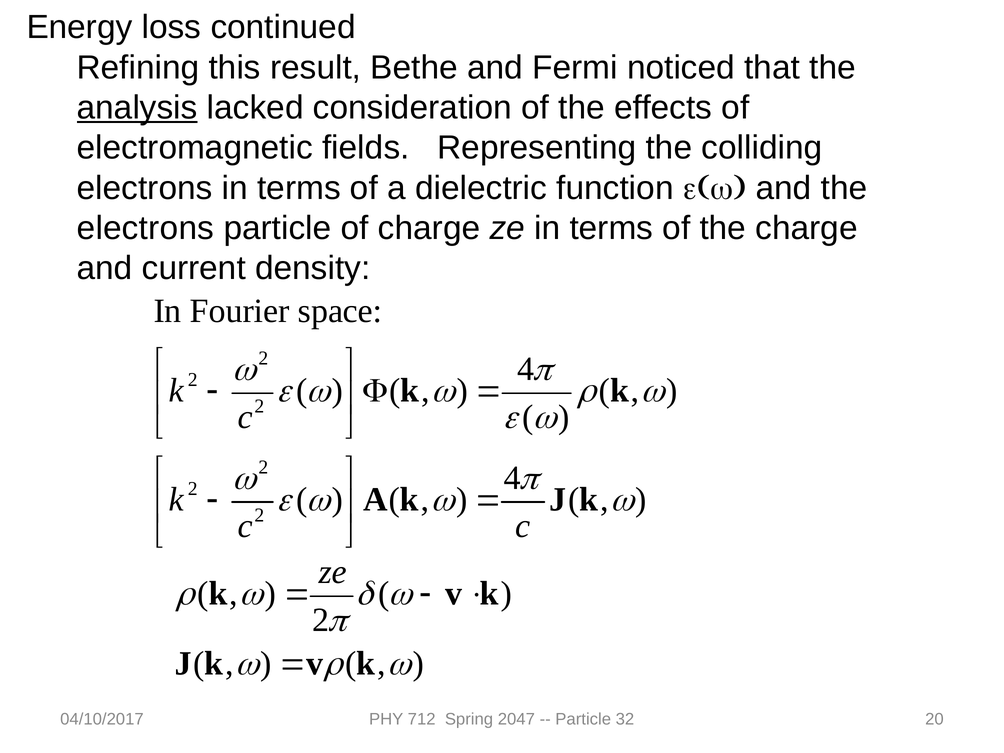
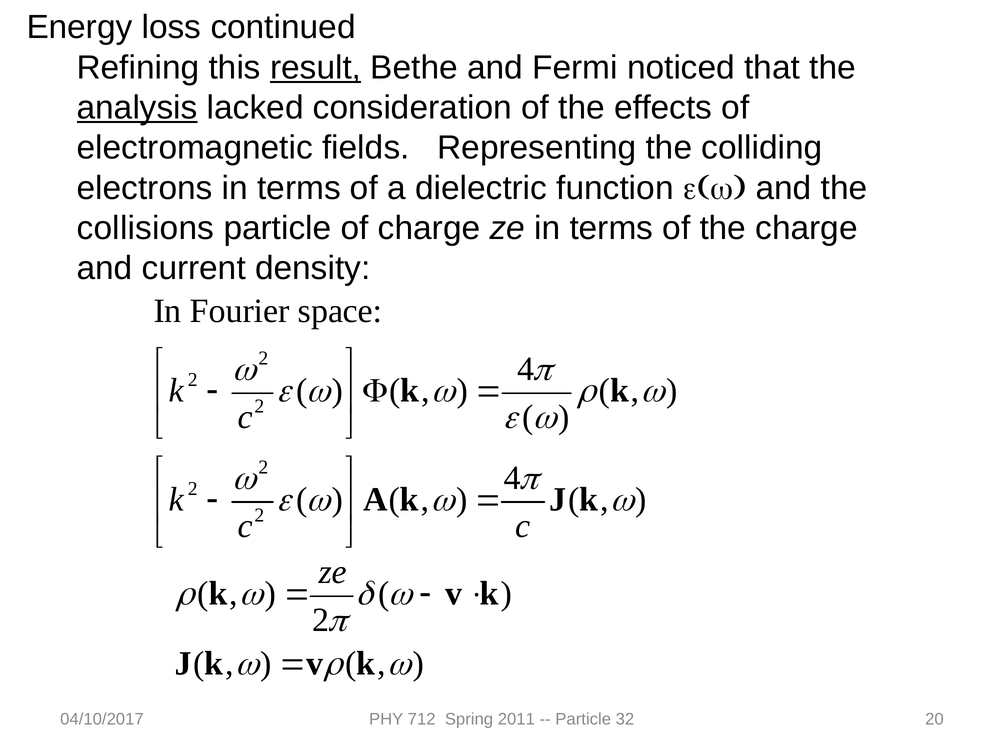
result underline: none -> present
electrons at (145, 228): electrons -> collisions
2047: 2047 -> 2011
